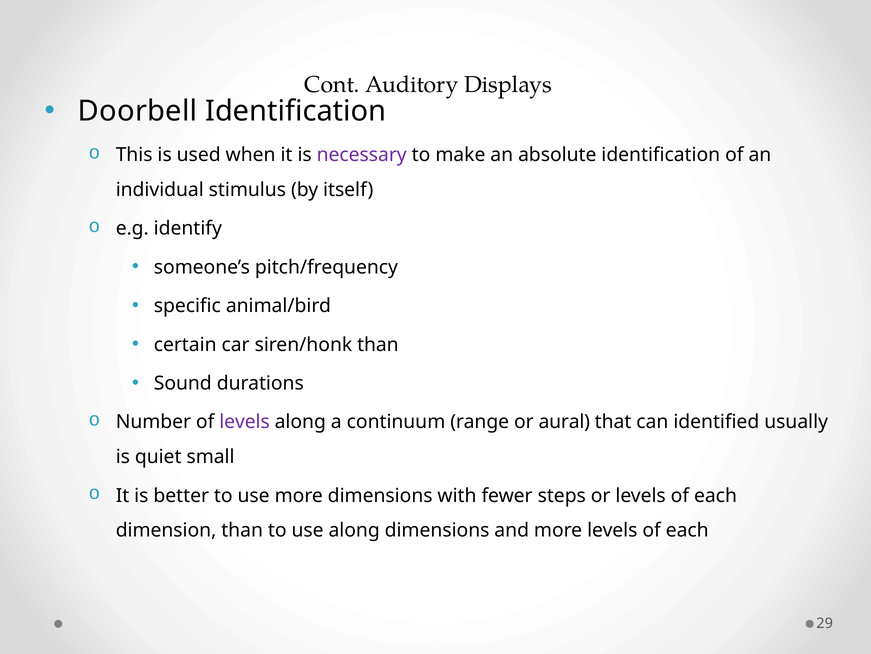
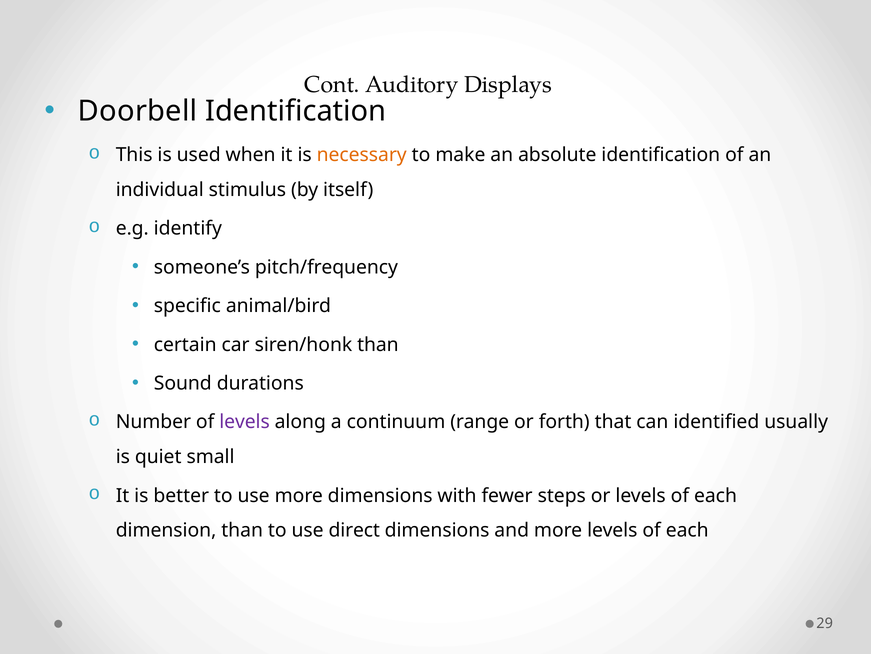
necessary colour: purple -> orange
aural: aural -> forth
use along: along -> direct
